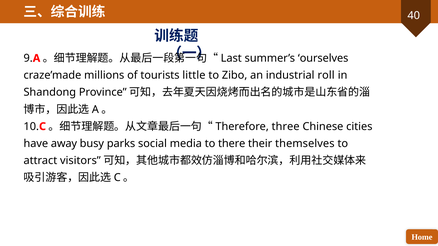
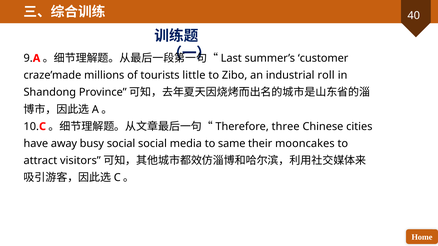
ourselves: ourselves -> customer
busy parks: parks -> social
there: there -> same
themselves: themselves -> mooncakes
